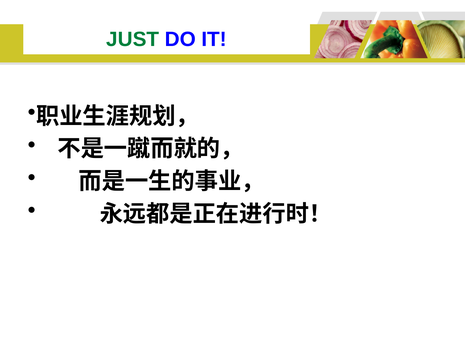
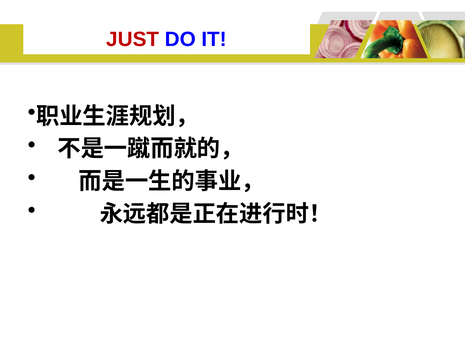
JUST colour: green -> red
